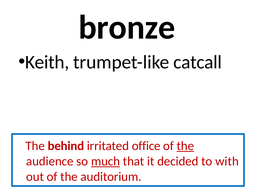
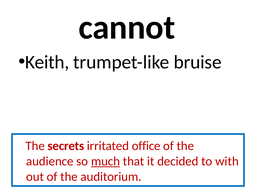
bronze: bronze -> cannot
catcall: catcall -> bruise
behind: behind -> secrets
the at (185, 146) underline: present -> none
